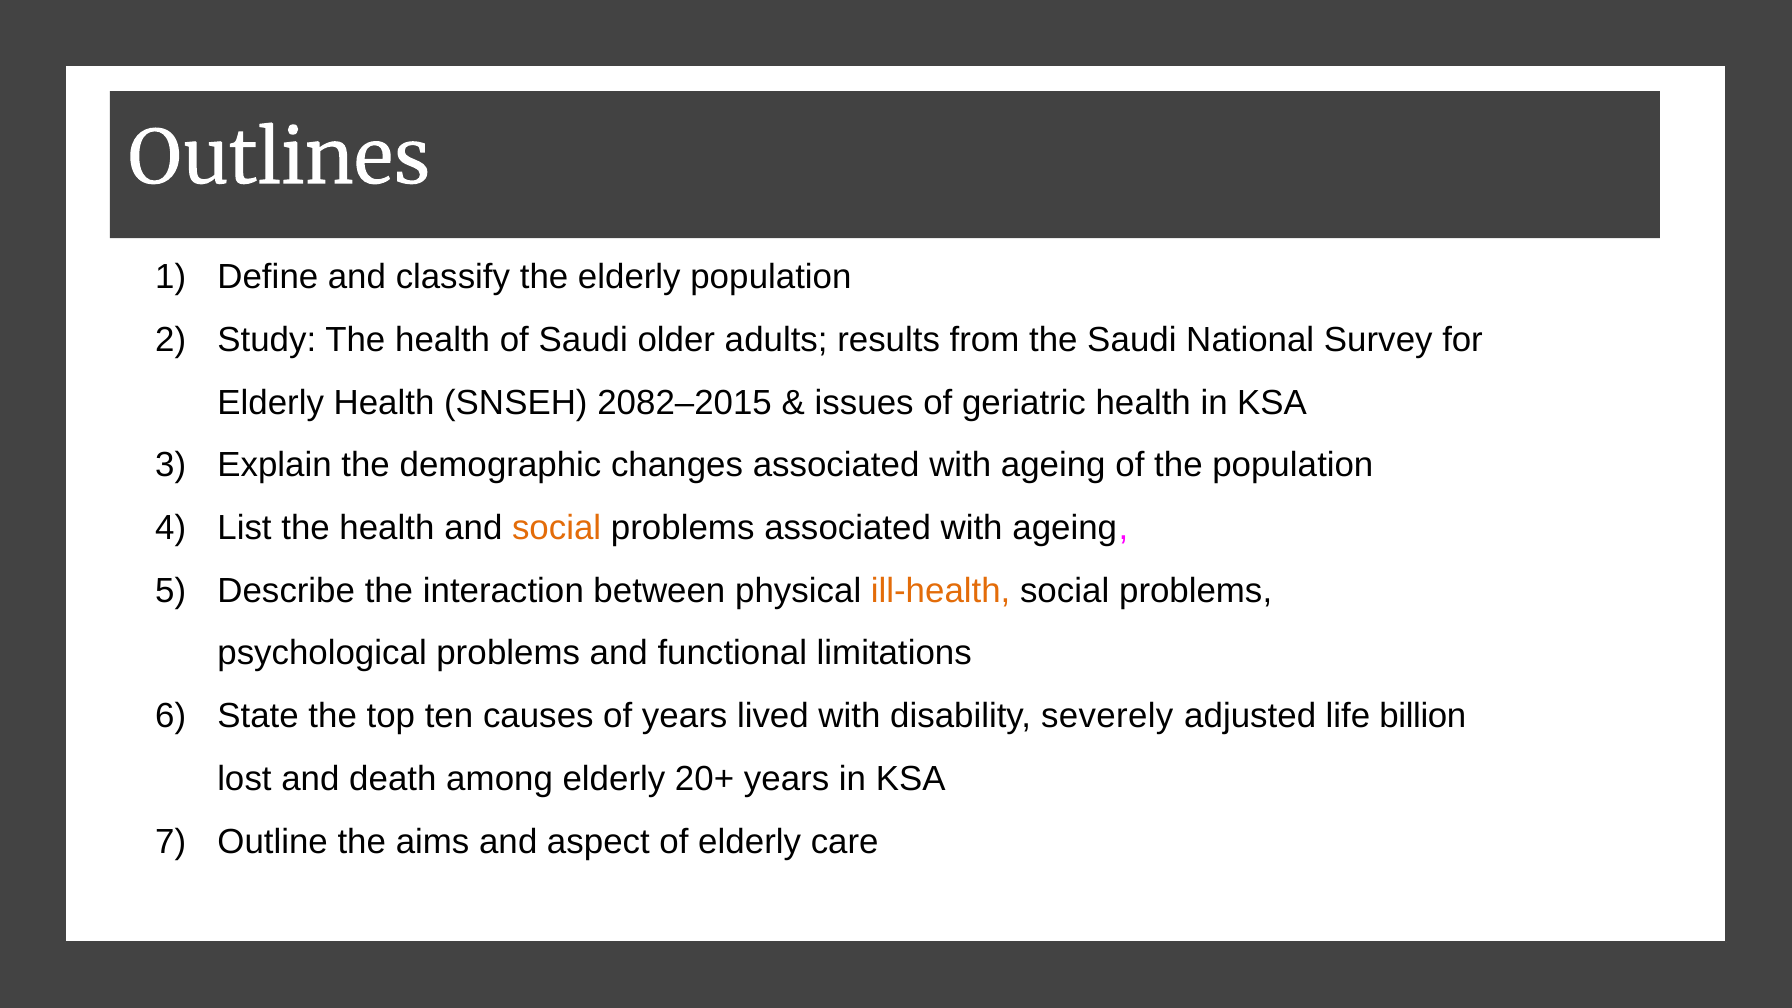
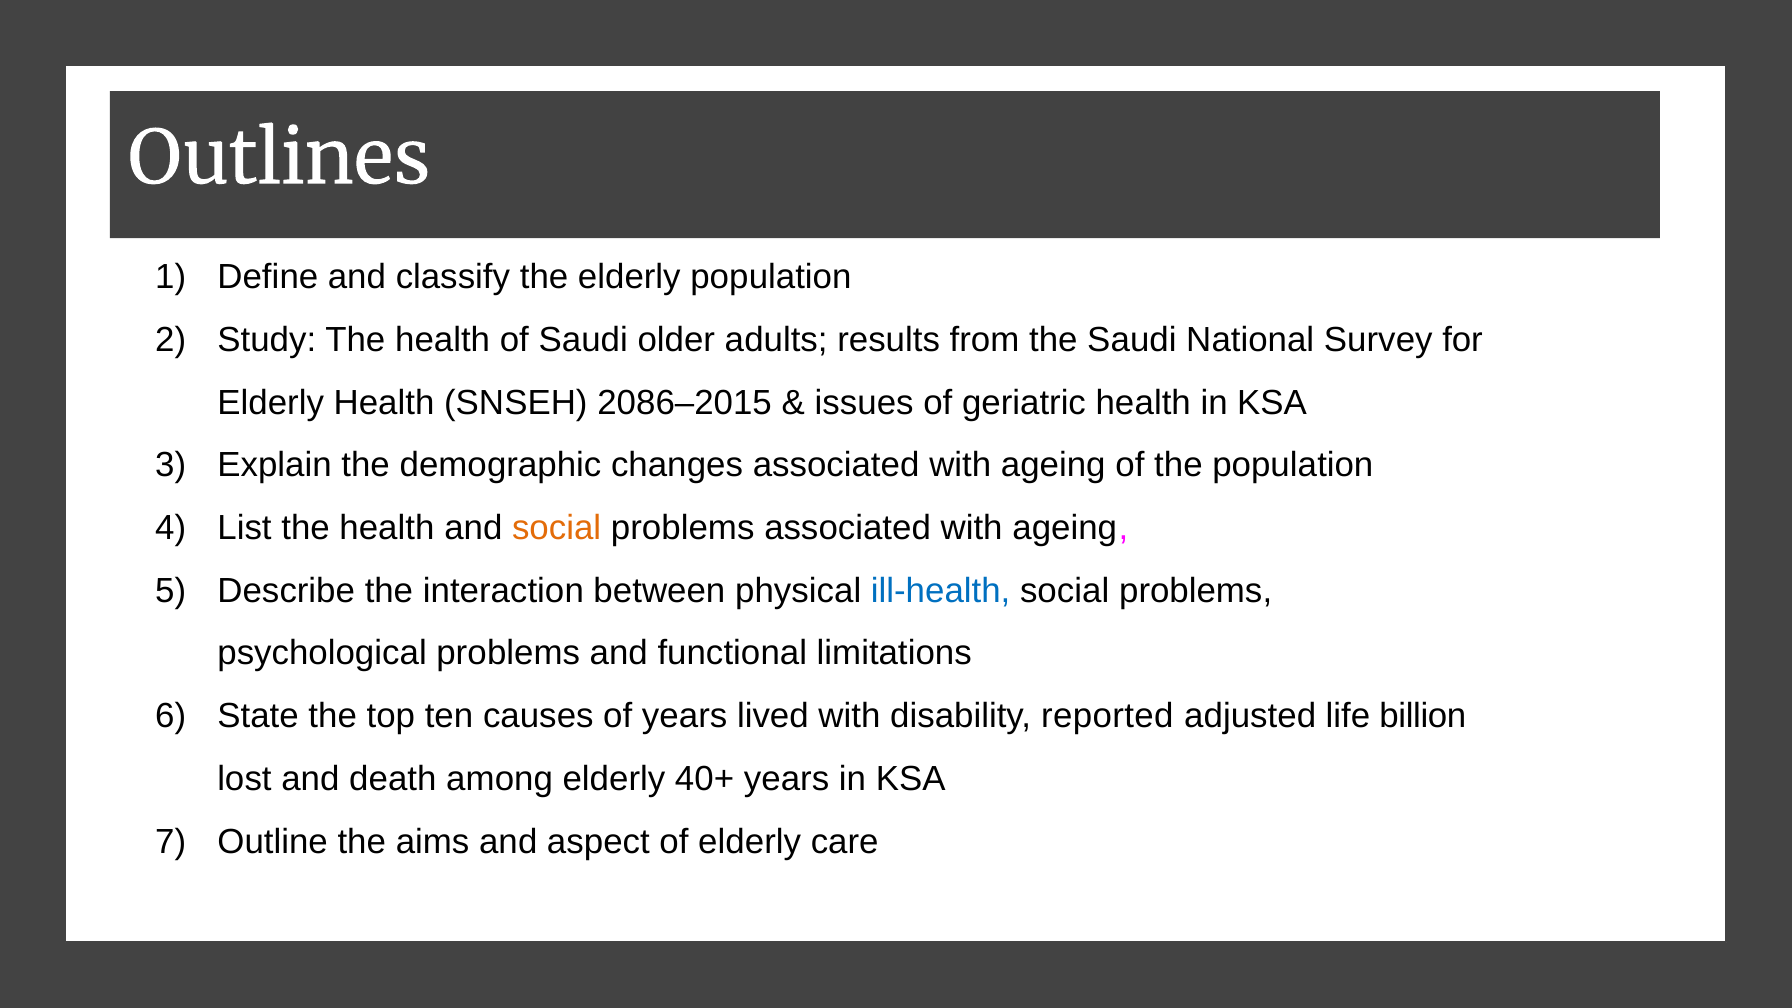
2082–2015: 2082–2015 -> 2086–2015
ill-health colour: orange -> blue
severely: severely -> reported
20+: 20+ -> 40+
